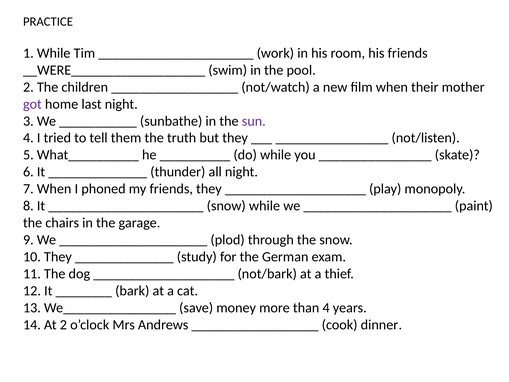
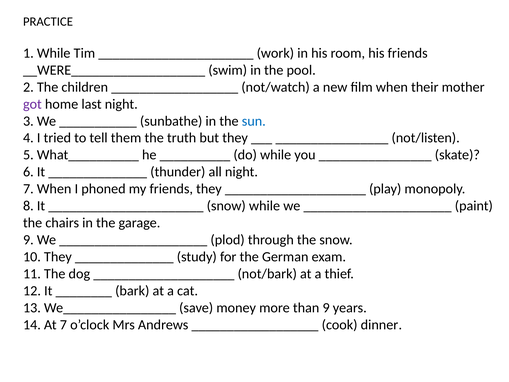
sun colour: purple -> blue
than 4: 4 -> 9
At 2: 2 -> 7
